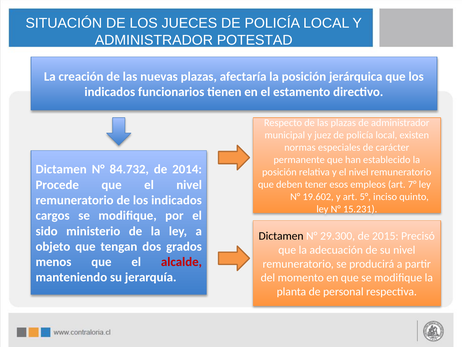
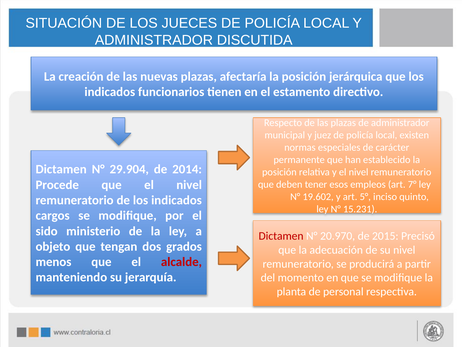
POTESTAD: POTESTAD -> DISCUTIDA
84.732: 84.732 -> 29.904
Dictamen at (281, 236) colour: black -> red
29.300: 29.300 -> 20.970
